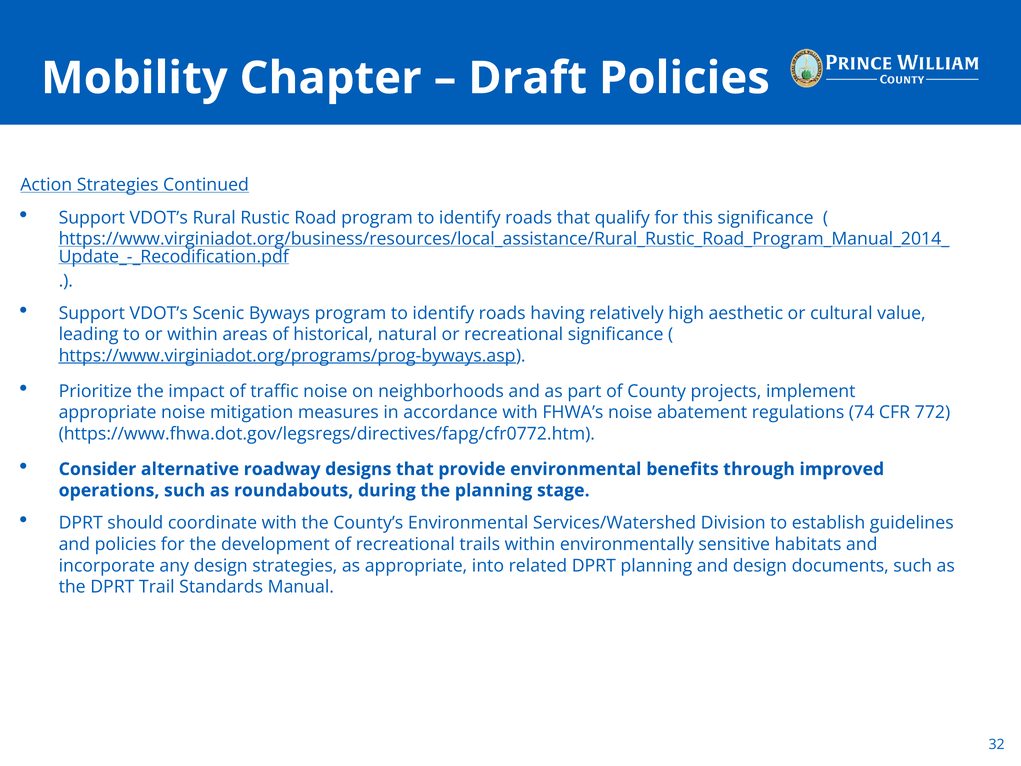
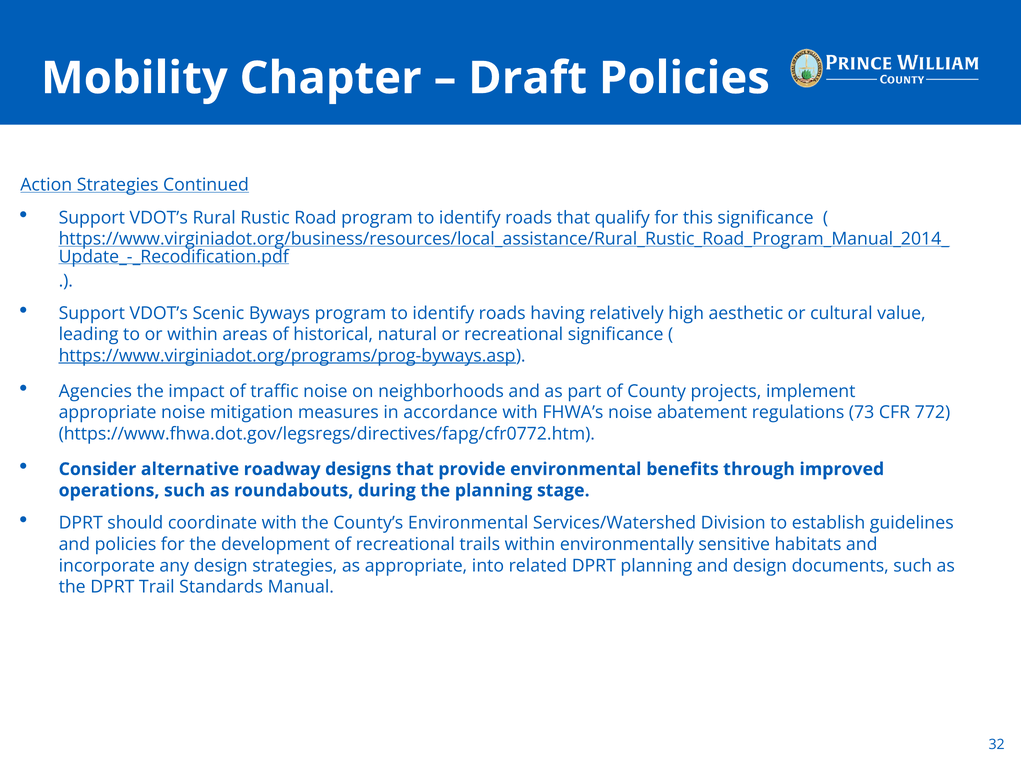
Prioritize: Prioritize -> Agencies
74: 74 -> 73
